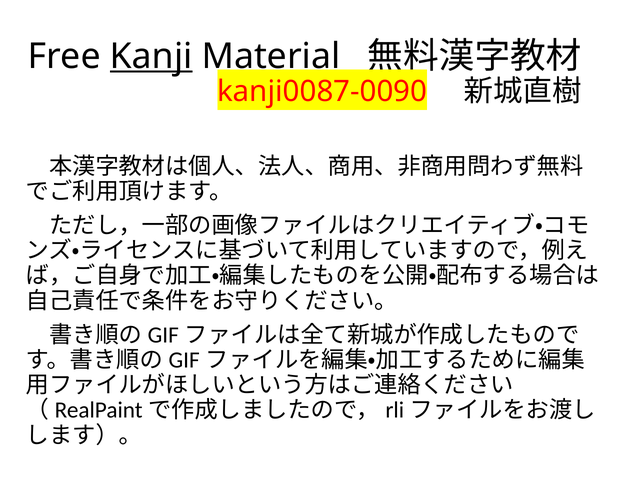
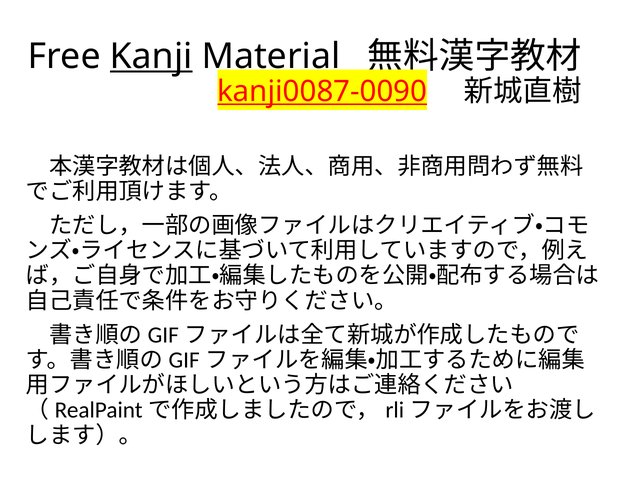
kanji0087-0090 underline: none -> present
